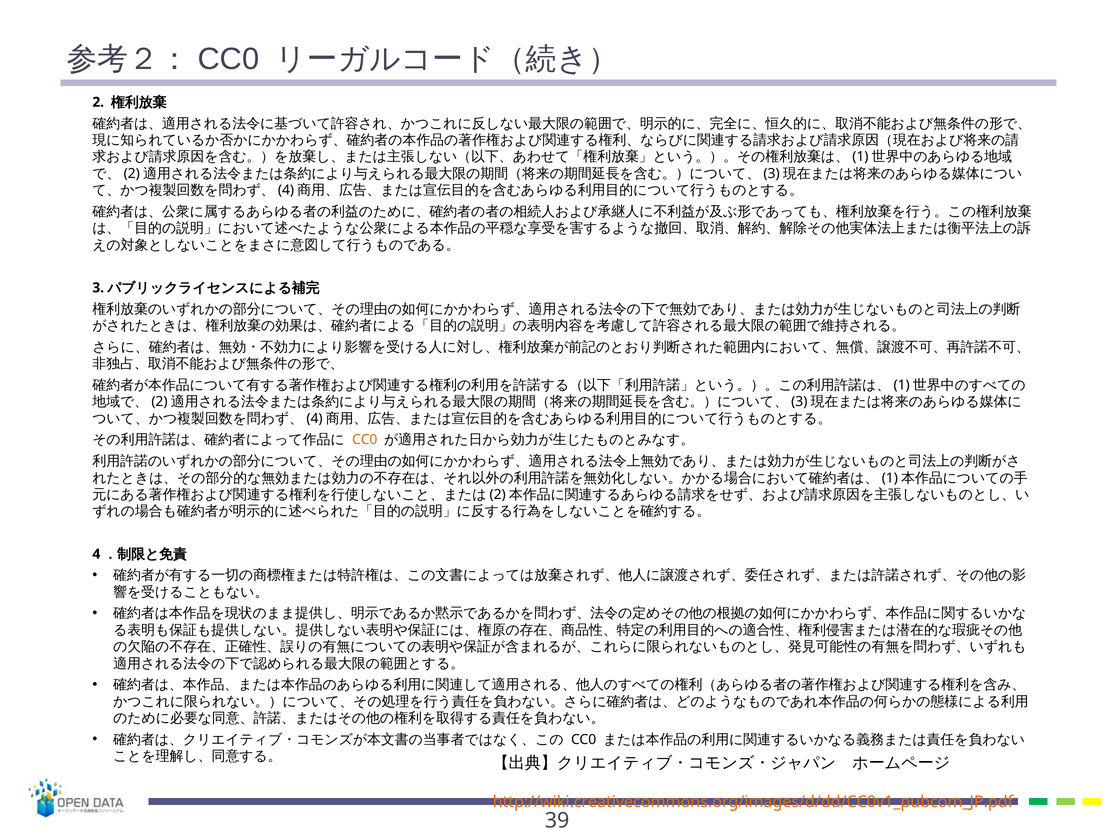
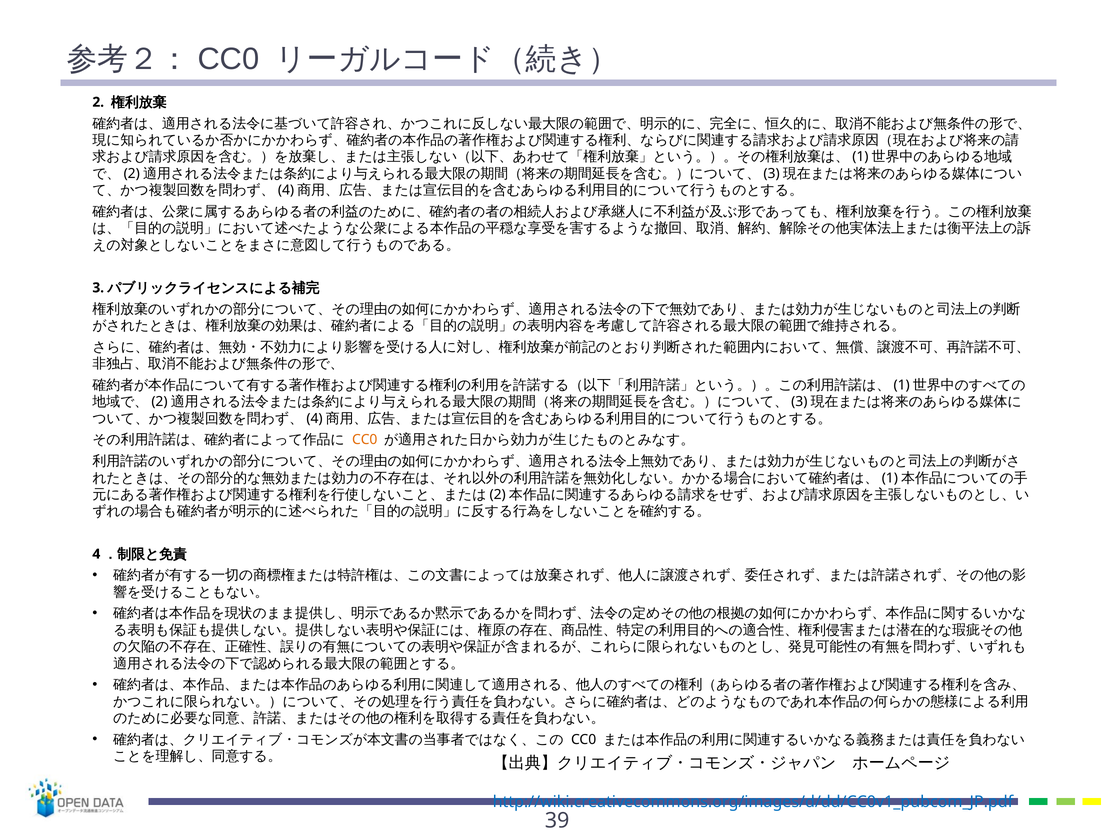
http://wiki.creativecommons.org/images/d/dd/CC0v1_pubcom_JP.pdf colour: orange -> blue
